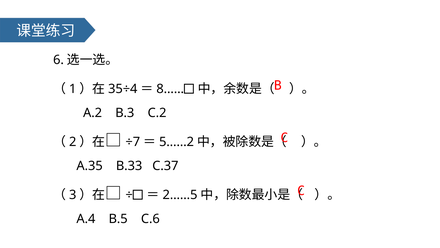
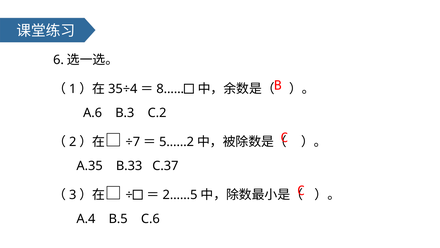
A.2: A.2 -> A.6
